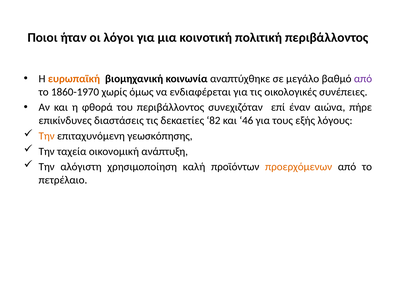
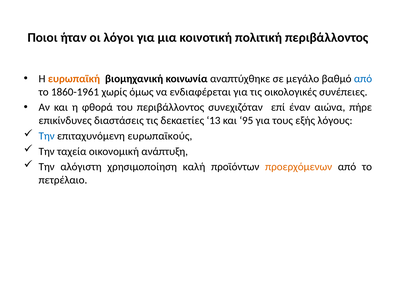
από at (363, 79) colour: purple -> blue
1860-1970: 1860-1970 -> 1860-1961
82: 82 -> 13
46: 46 -> 95
Την at (47, 136) colour: orange -> blue
γεωσκόπησης: γεωσκόπησης -> ευρωπαϊκούς
